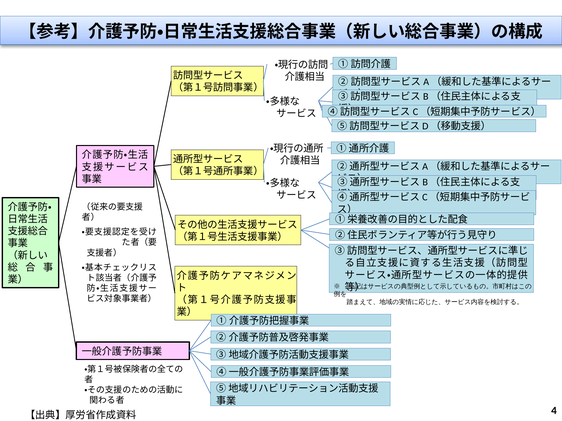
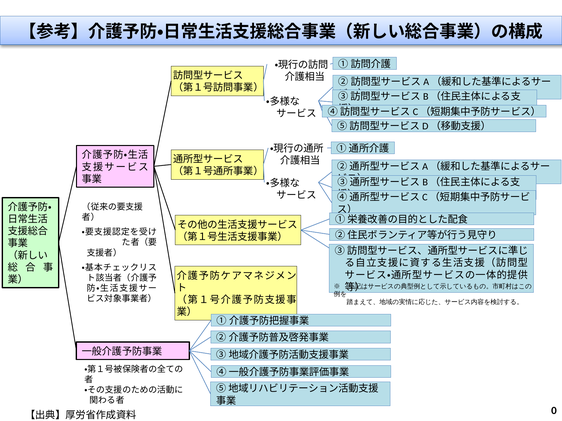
4: 4 -> 0
